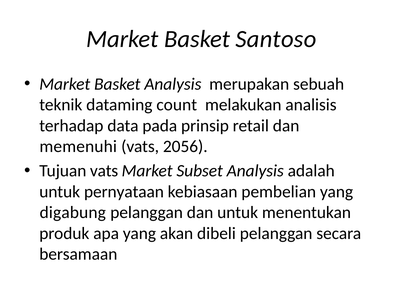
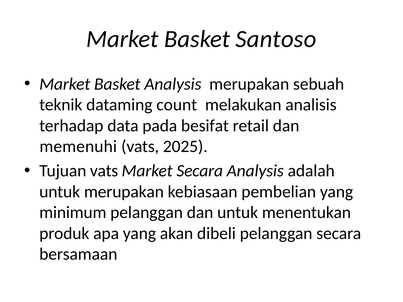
prinsip: prinsip -> besifat
2056: 2056 -> 2025
Market Subset: Subset -> Secara
untuk pernyataan: pernyataan -> merupakan
digabung: digabung -> minimum
